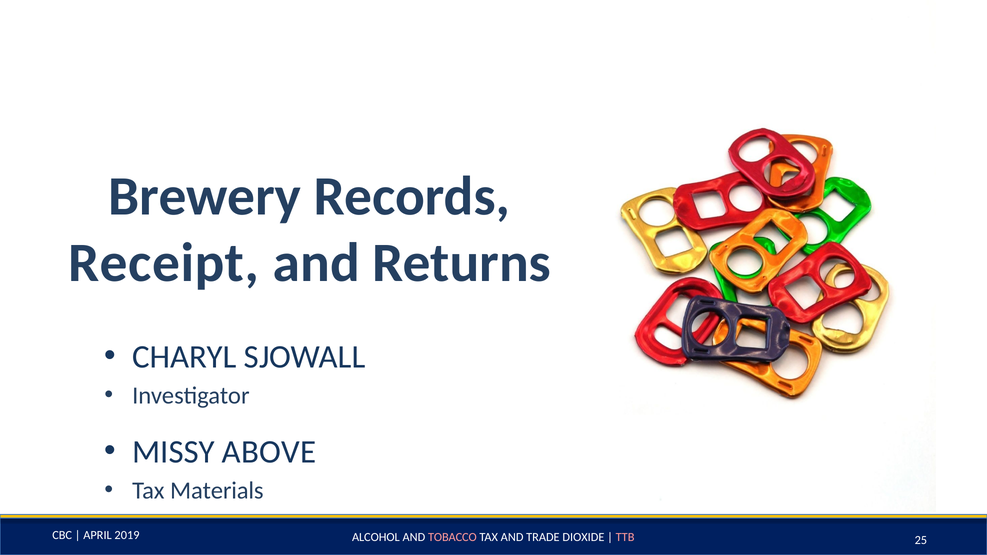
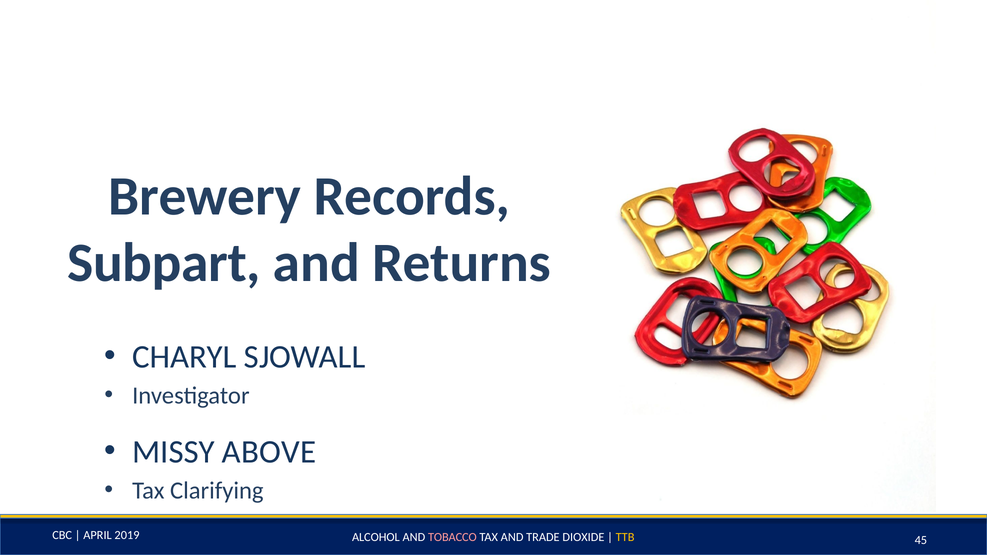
Receipt: Receipt -> Subpart
Materials: Materials -> Clarifying
25: 25 -> 45
TTB colour: pink -> yellow
